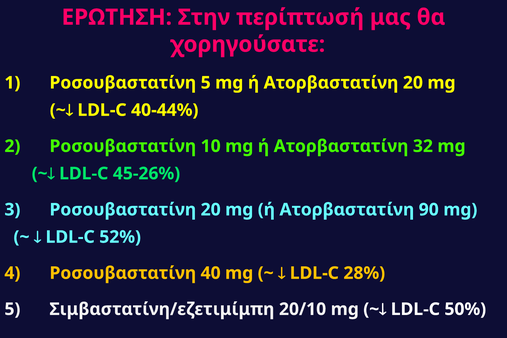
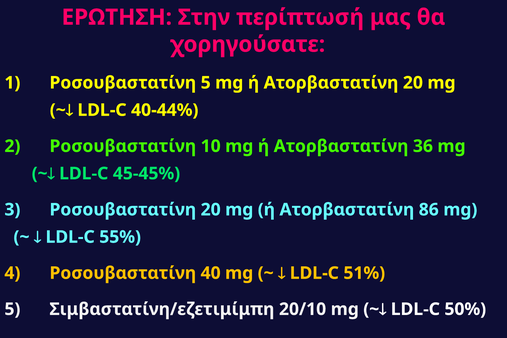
32: 32 -> 36
45-26%: 45-26% -> 45-45%
90: 90 -> 86
52%: 52% -> 55%
28%: 28% -> 51%
